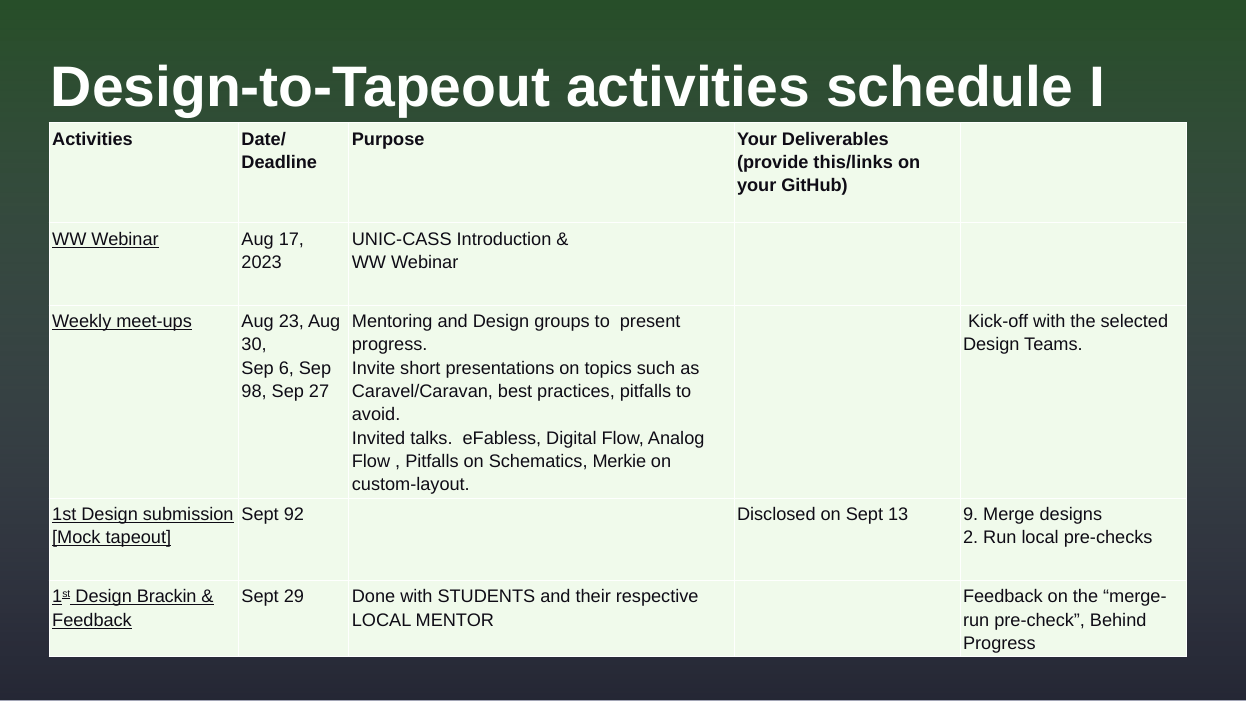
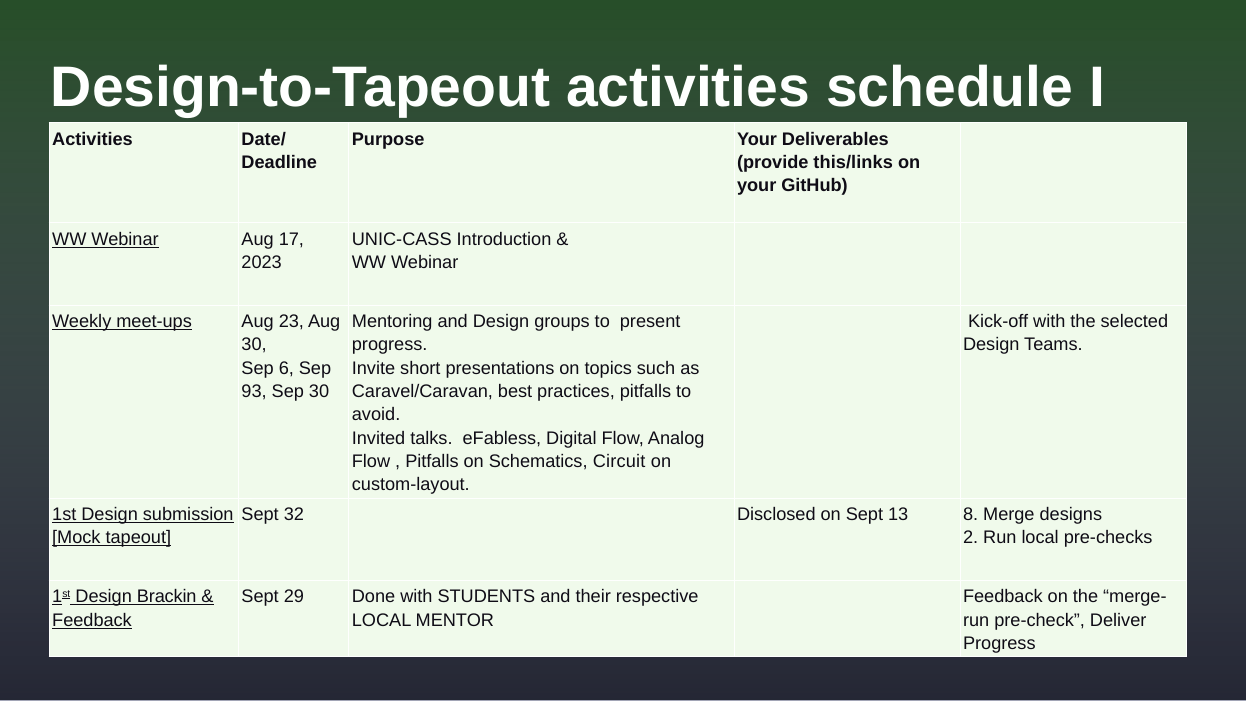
98: 98 -> 93
Sep 27: 27 -> 30
Merkie: Merkie -> Circuit
92: 92 -> 32
9: 9 -> 8
Behind: Behind -> Deliver
